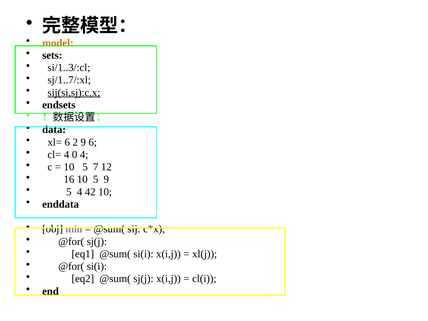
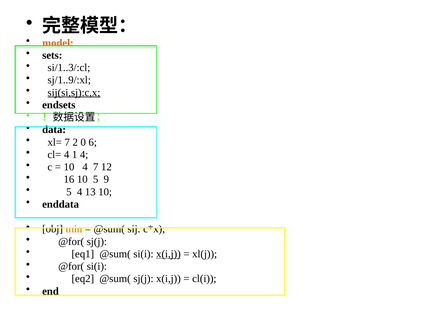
sj/1..7/:xl: sj/1..7/:xl -> sj/1..9/:xl
xl= 6: 6 -> 7
2 9: 9 -> 0
0: 0 -> 1
5 at (85, 167): 5 -> 4
42: 42 -> 13
min colour: purple -> orange
x(i,j at (168, 254) underline: none -> present
